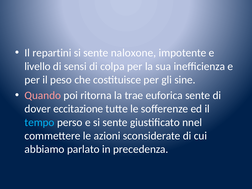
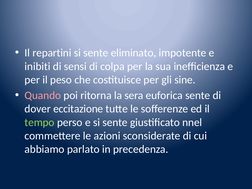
naloxone: naloxone -> eliminato
livello: livello -> inibiti
trae: trae -> sera
tempo colour: light blue -> light green
